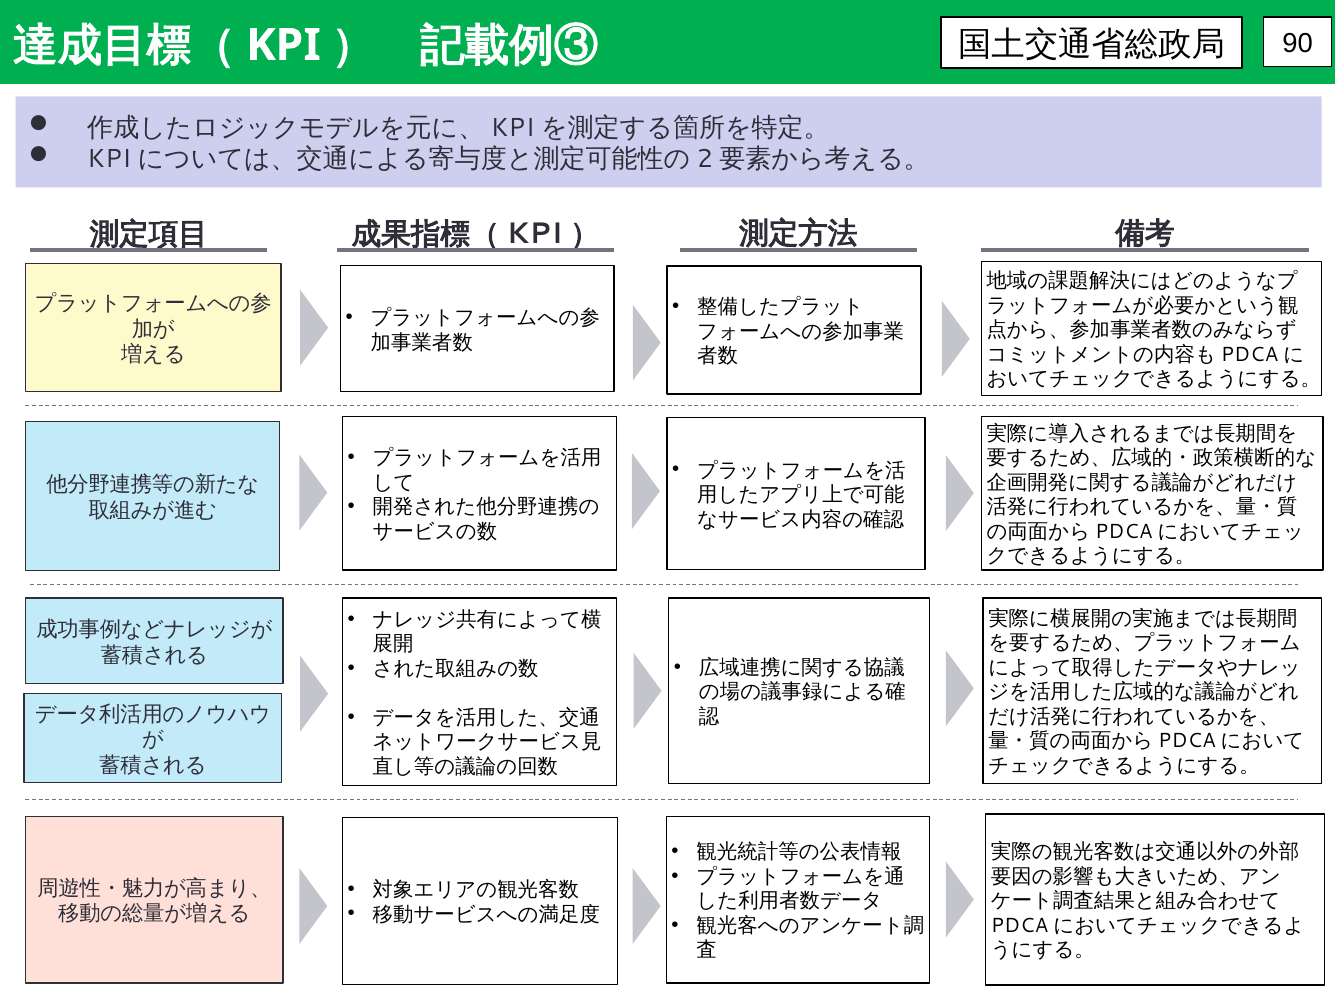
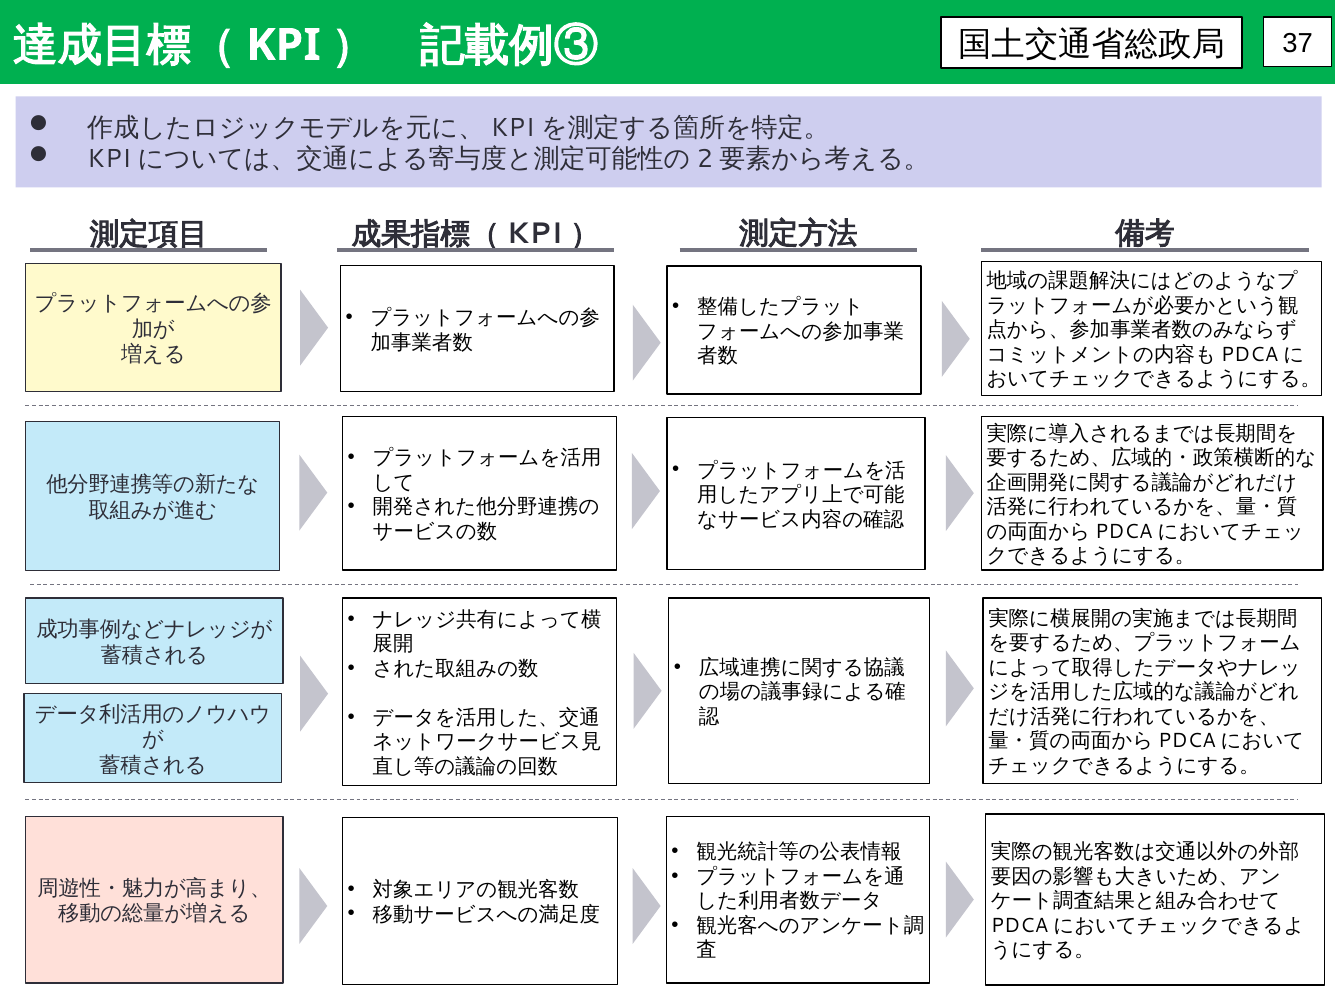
90: 90 -> 37
